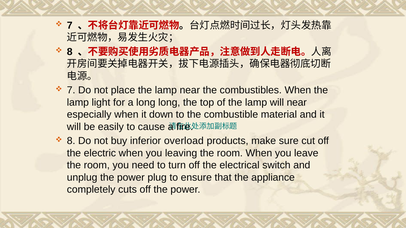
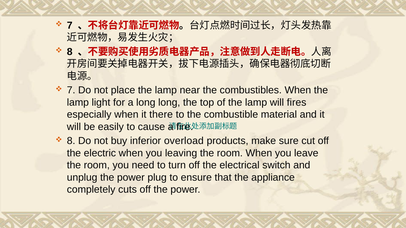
will near: near -> fires
down: down -> there
